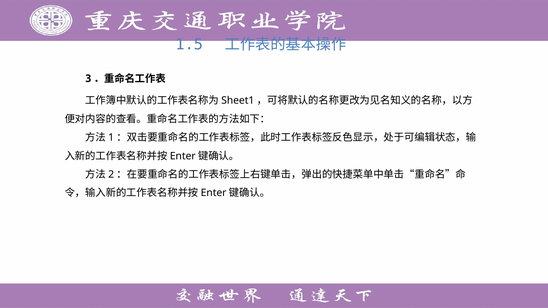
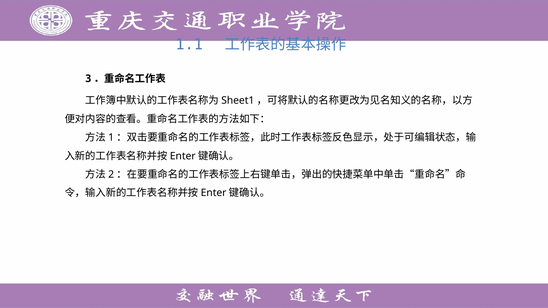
1.5: 1.5 -> 1.1
